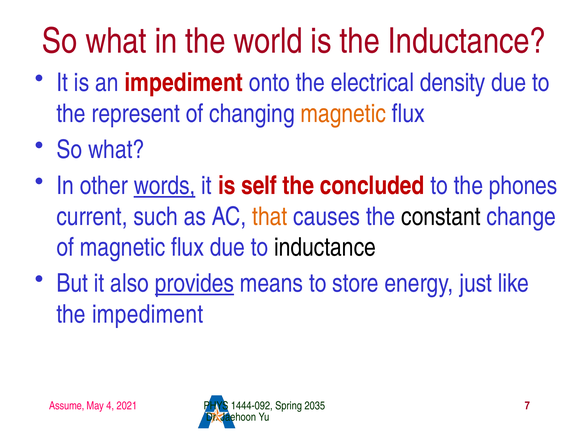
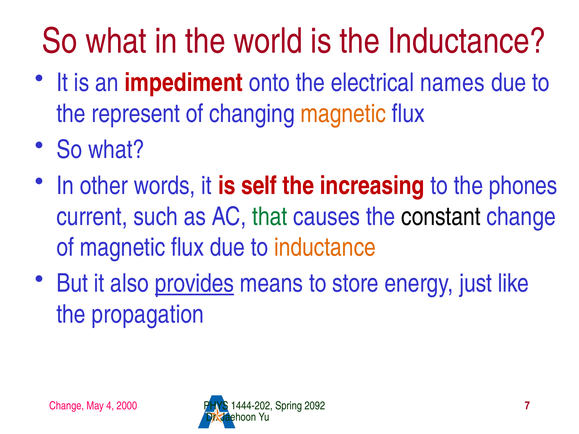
density: density -> names
words underline: present -> none
concluded: concluded -> increasing
that colour: orange -> green
inductance at (325, 248) colour: black -> orange
the impediment: impediment -> propagation
Assume at (67, 406): Assume -> Change
2021: 2021 -> 2000
1444-092: 1444-092 -> 1444-202
2035: 2035 -> 2092
